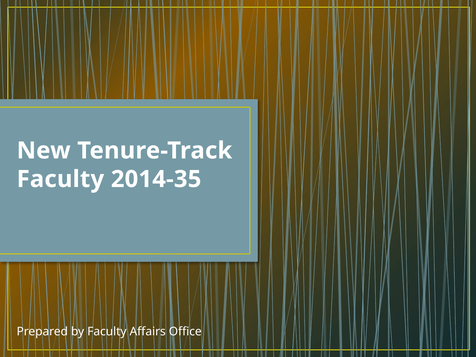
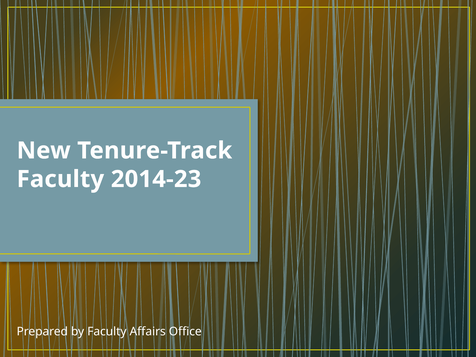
2014-35: 2014-35 -> 2014-23
